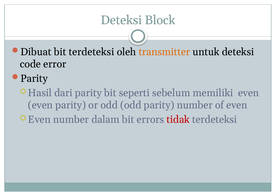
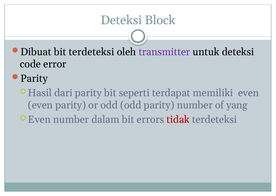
transmitter colour: orange -> purple
sebelum: sebelum -> terdapat
of even: even -> yang
